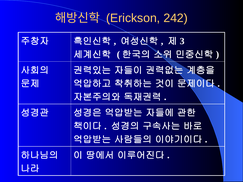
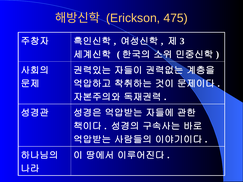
242: 242 -> 475
